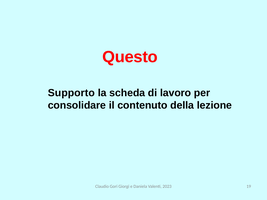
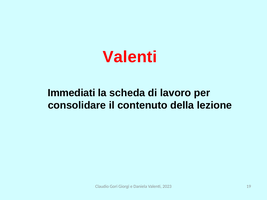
Questo at (130, 57): Questo -> Valenti
Supporto: Supporto -> Immediati
